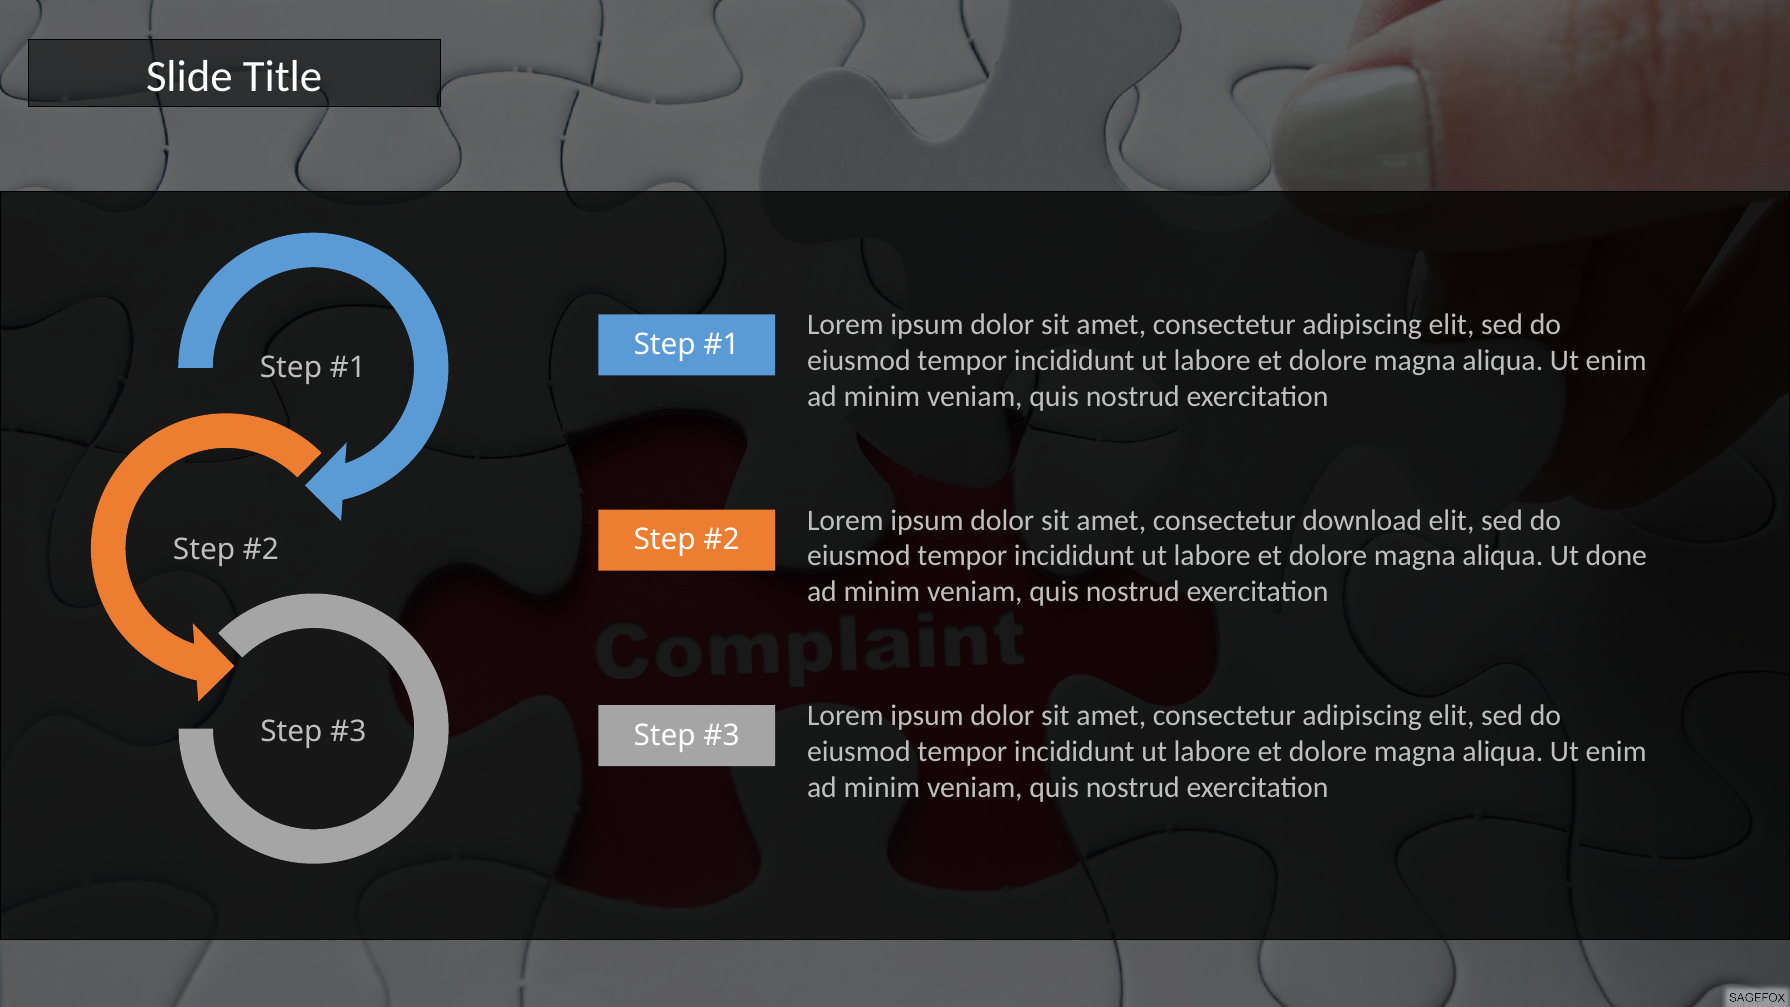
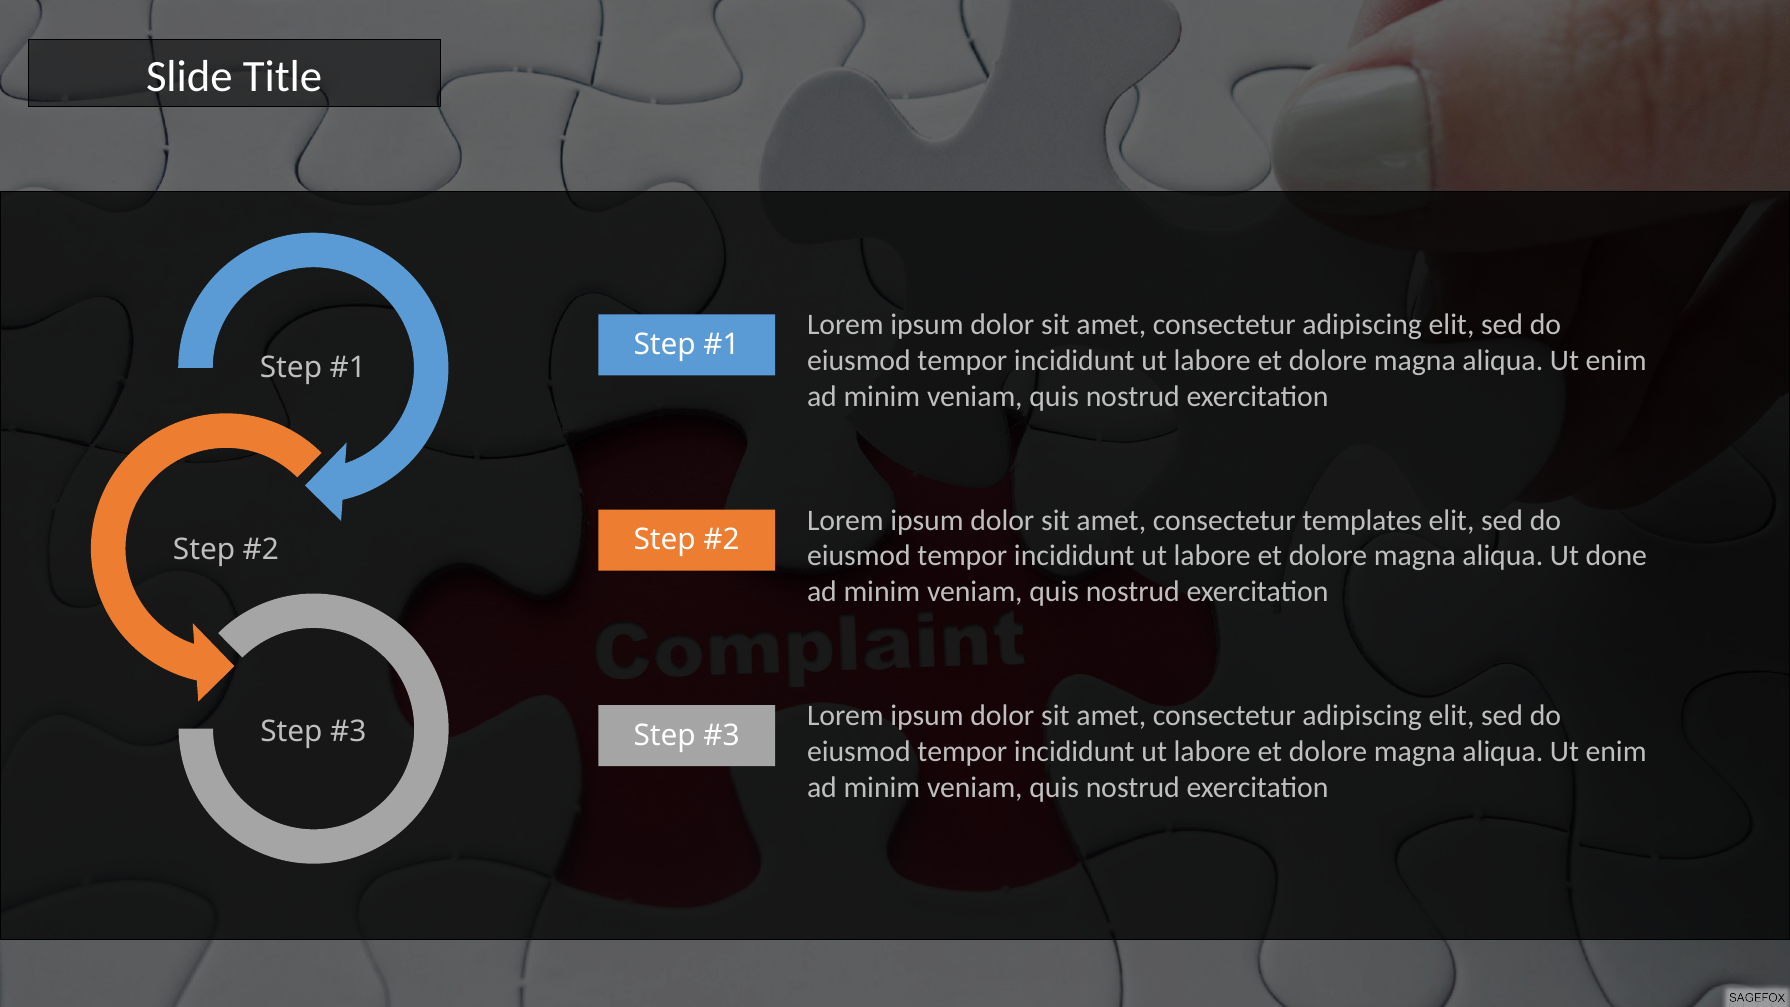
download: download -> templates
